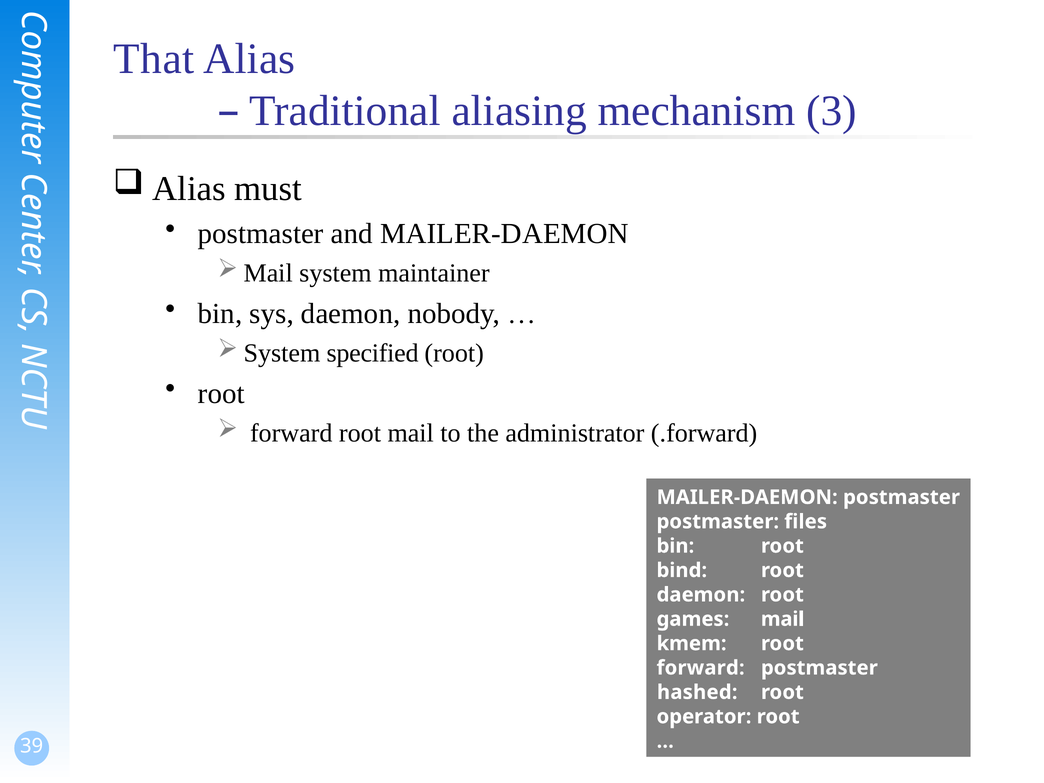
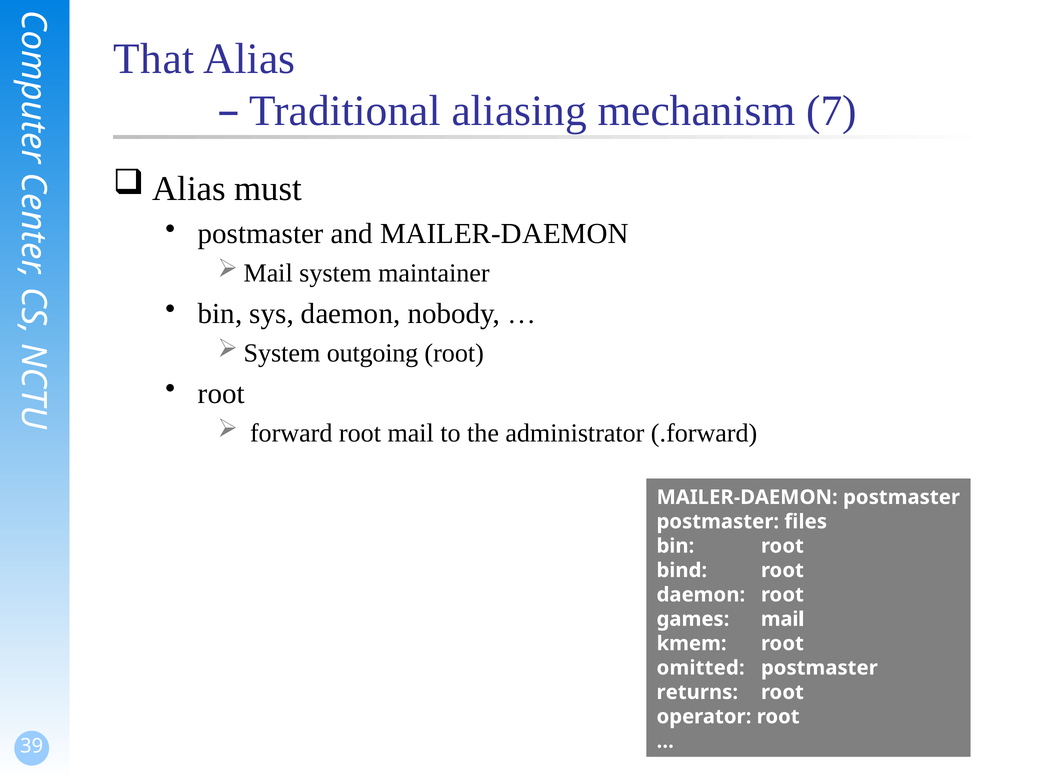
3: 3 -> 7
specified: specified -> outgoing
forward at (701, 668): forward -> omitted
hashed: hashed -> returns
